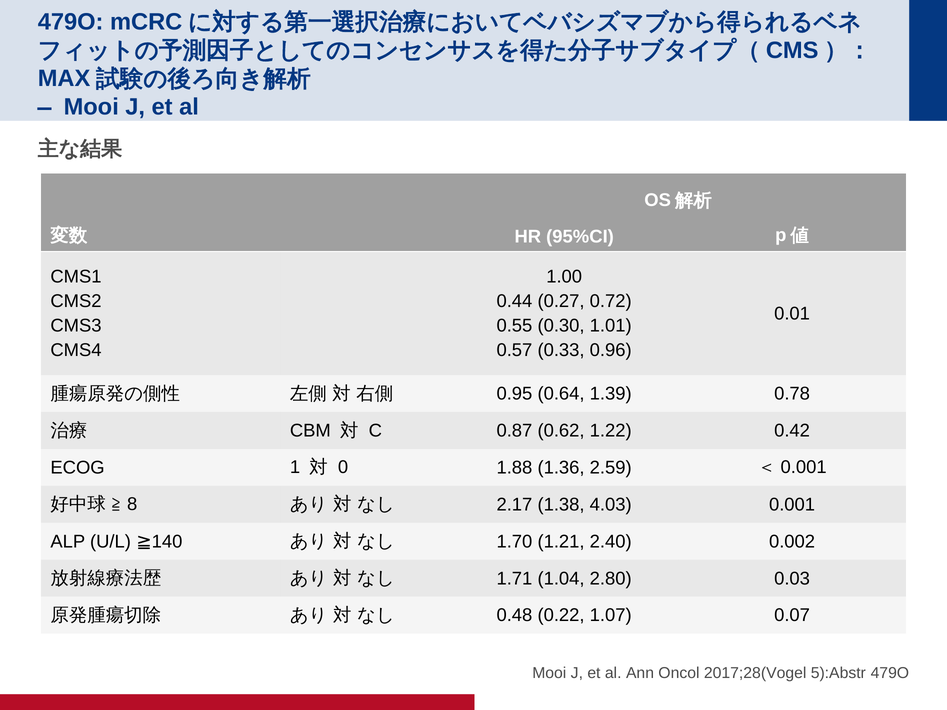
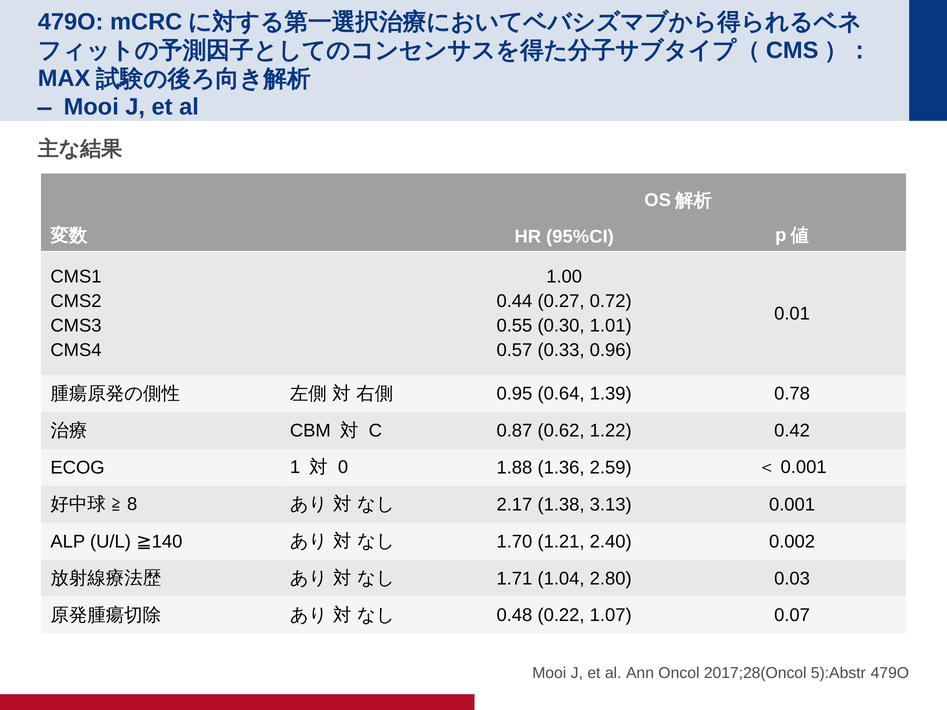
4.03: 4.03 -> 3.13
2017;28(Vogel: 2017;28(Vogel -> 2017;28(Oncol
